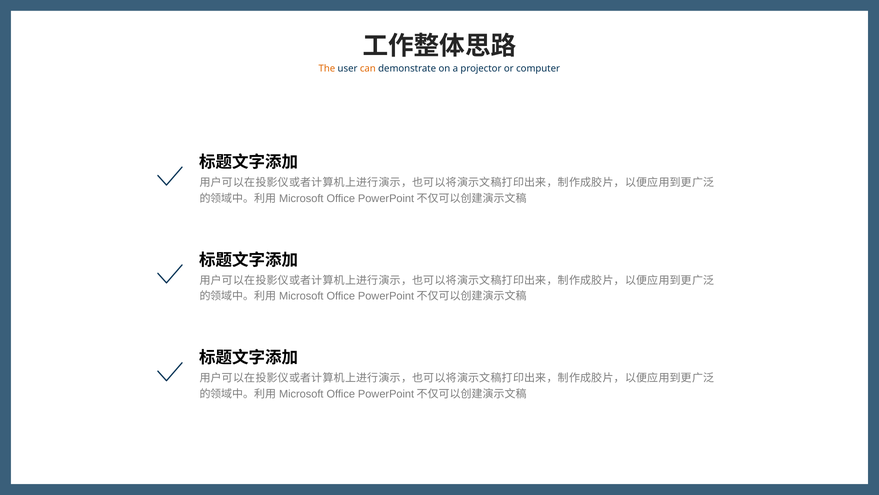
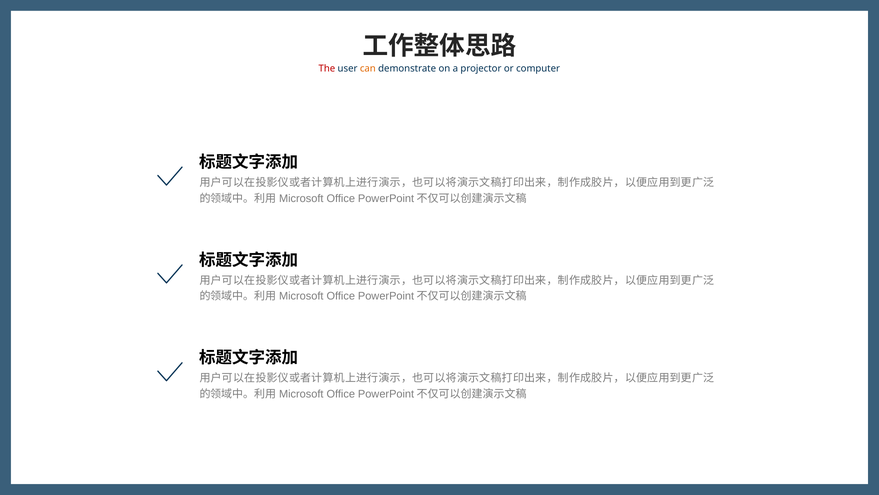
The colour: orange -> red
